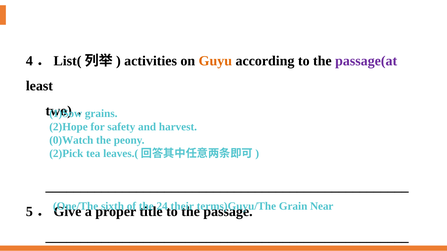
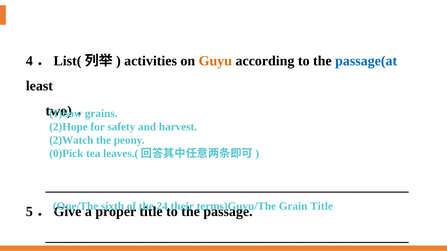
passage(at colour: purple -> blue
0)Watch: 0)Watch -> 2)Watch
2)Pick: 2)Pick -> 0)Pick
Grain Near: Near -> Title
